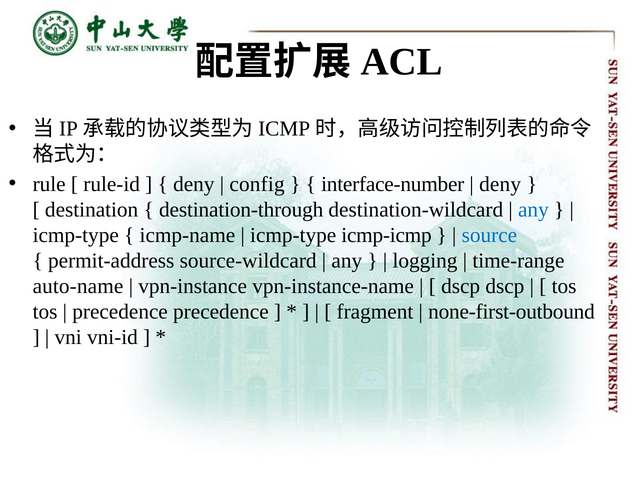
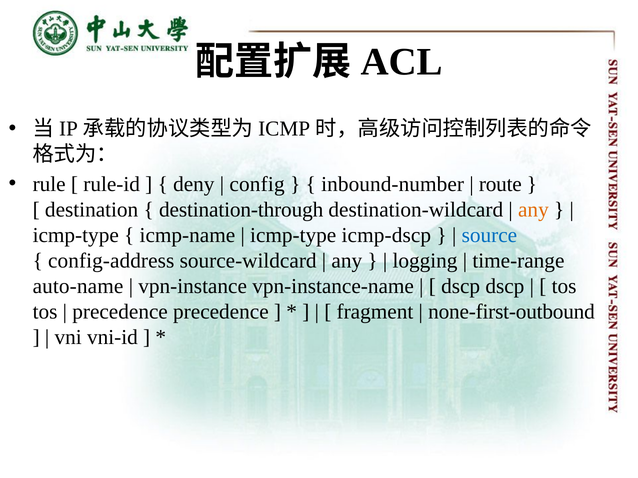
interface-number: interface-number -> inbound-number
deny at (500, 184): deny -> route
any at (533, 210) colour: blue -> orange
icmp-icmp: icmp-icmp -> icmp-dscp
permit-address: permit-address -> config-address
